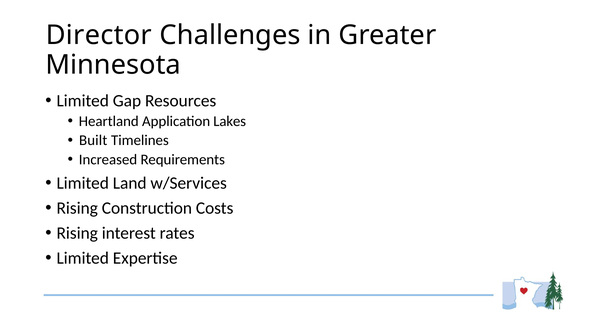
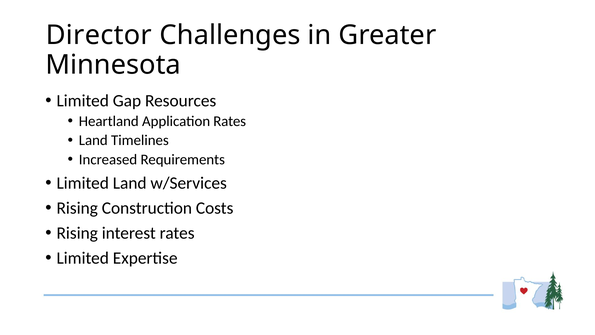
Application Lakes: Lakes -> Rates
Built at (93, 140): Built -> Land
